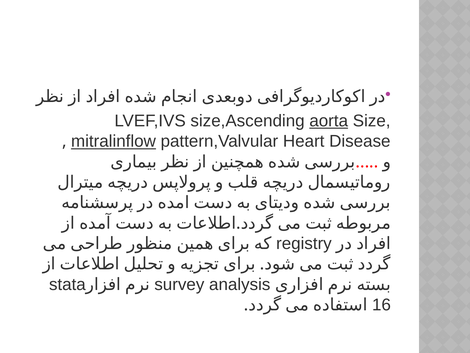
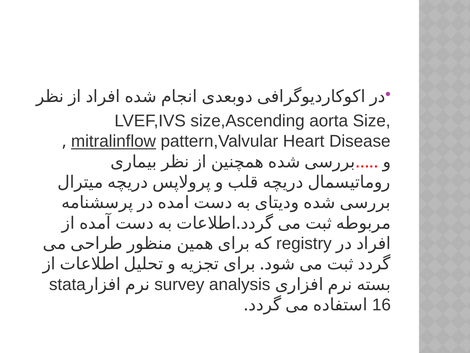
aorta underline: present -> none
